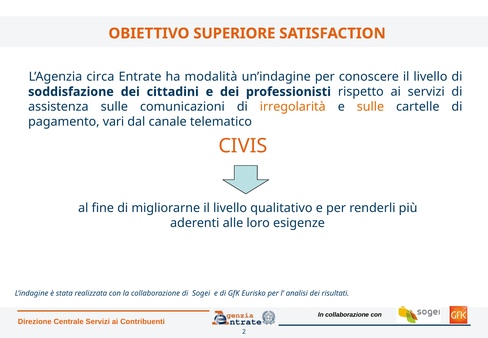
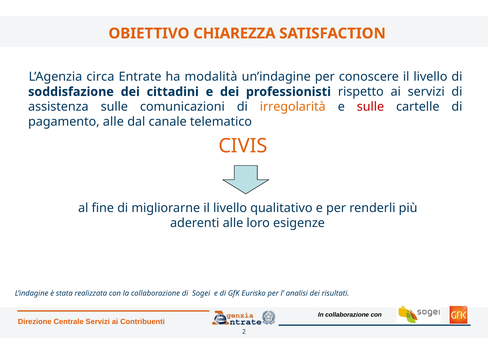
SUPERIORE: SUPERIORE -> CHIAREZZA
sulle at (370, 107) colour: orange -> red
pagamento vari: vari -> alle
